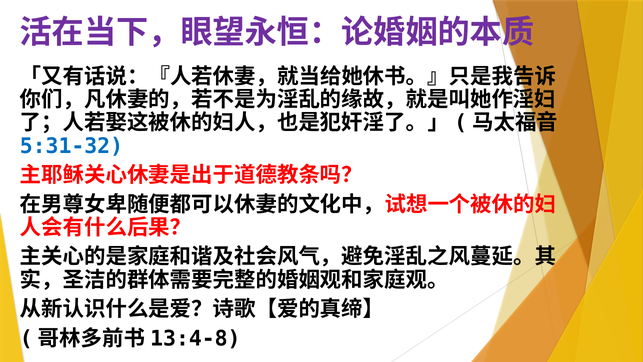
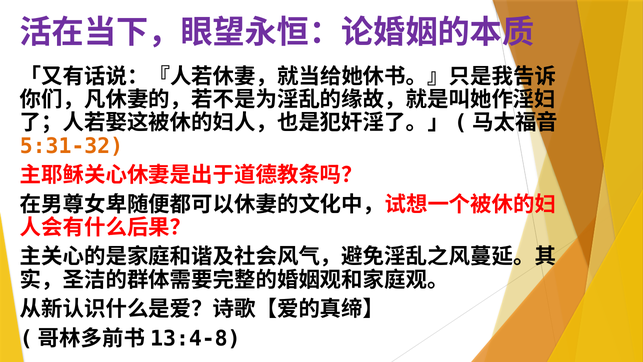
5:31-32 colour: blue -> orange
